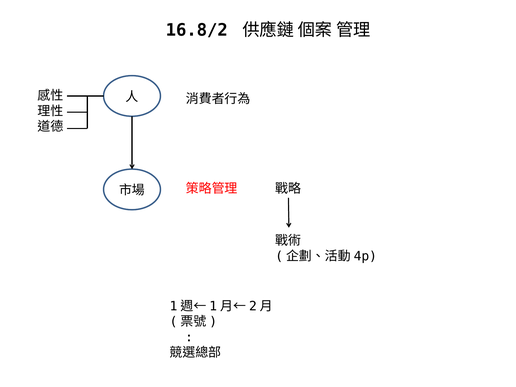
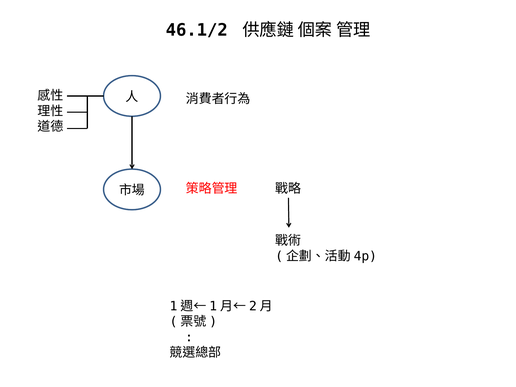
16.8/2: 16.8/2 -> 46.1/2
